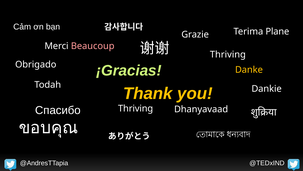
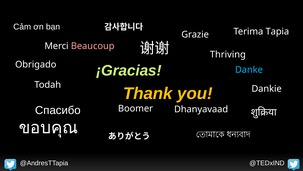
Plane: Plane -> Tapia
Danke colour: yellow -> light blue
Thriving at (136, 108): Thriving -> Boomer
